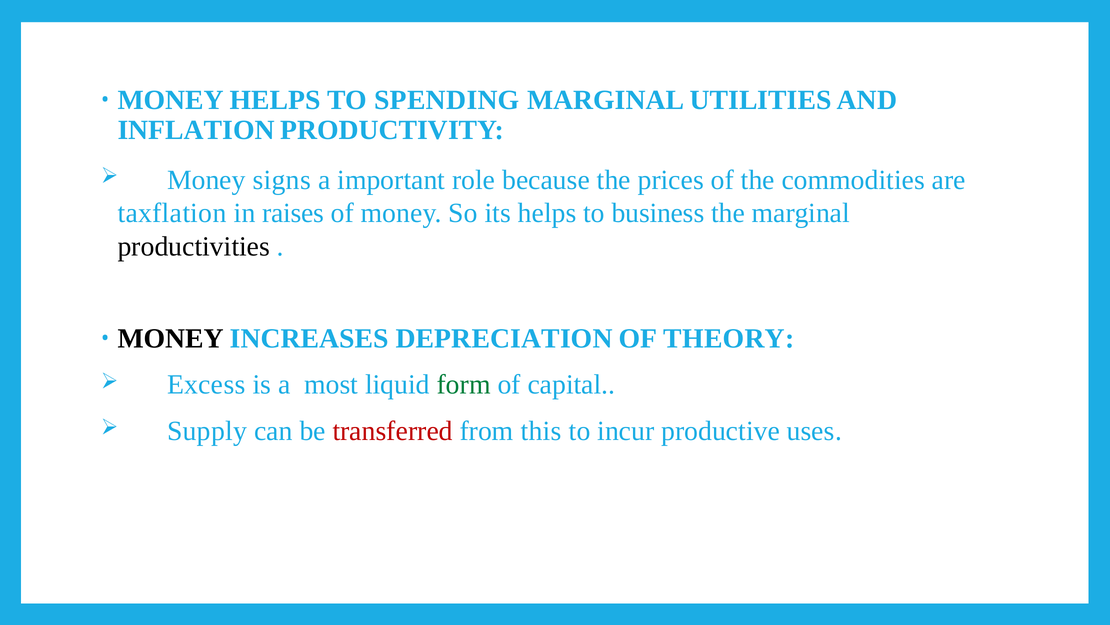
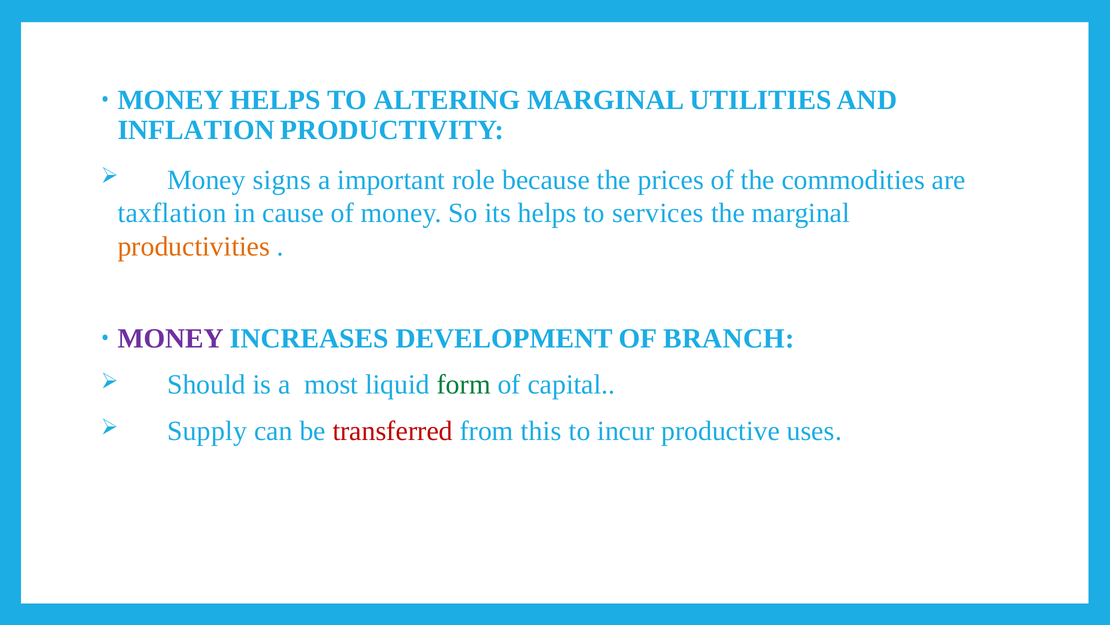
SPENDING: SPENDING -> ALTERING
raises: raises -> cause
business: business -> services
productivities colour: black -> orange
MONEY at (171, 338) colour: black -> purple
DEPRECIATION: DEPRECIATION -> DEVELOPMENT
THEORY: THEORY -> BRANCH
Excess: Excess -> Should
